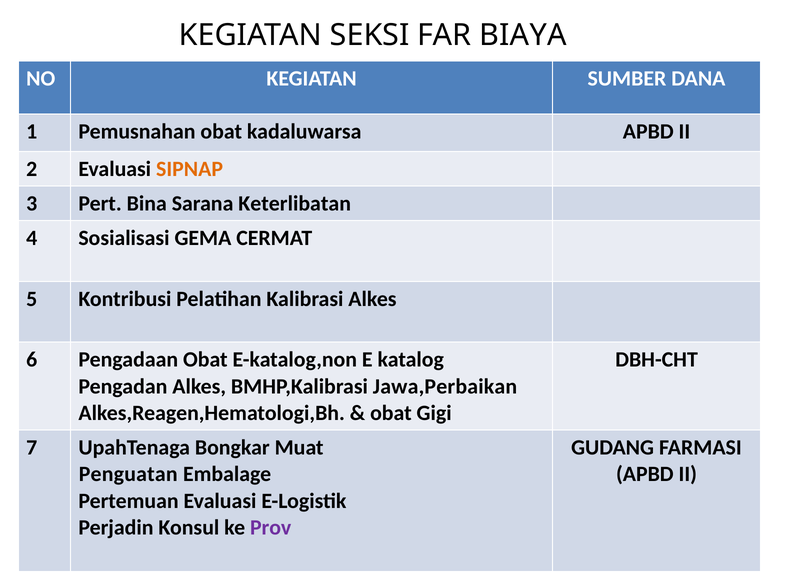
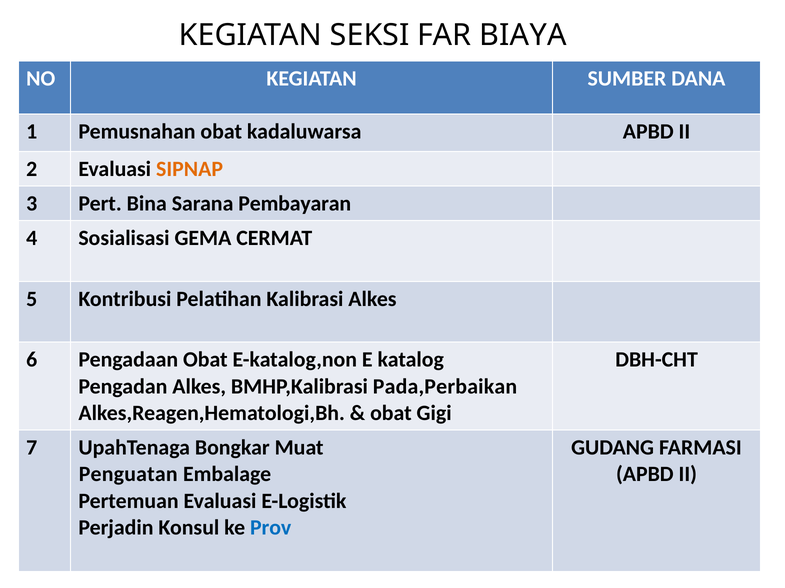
Keterlibatan: Keterlibatan -> Pembayaran
Jawa,Perbaikan: Jawa,Perbaikan -> Pada,Perbaikan
Prov colour: purple -> blue
